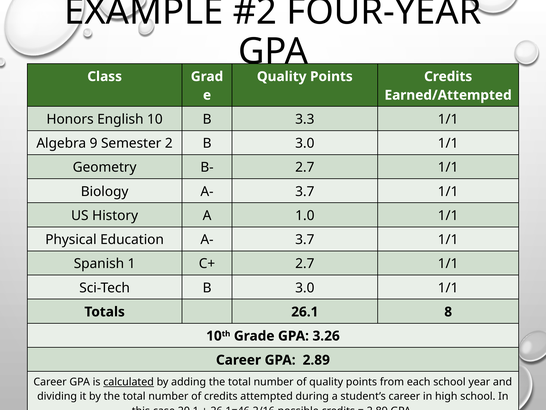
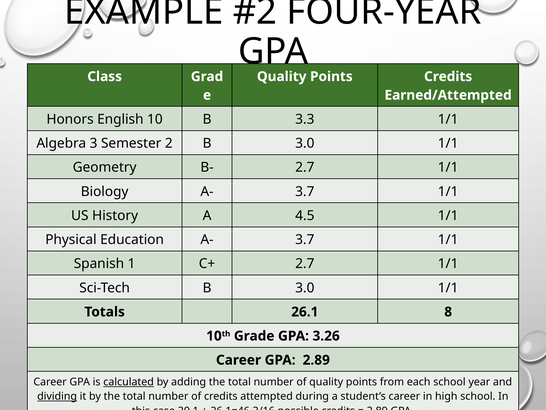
9: 9 -> 3
1.0: 1.0 -> 4.5
dividing underline: none -> present
